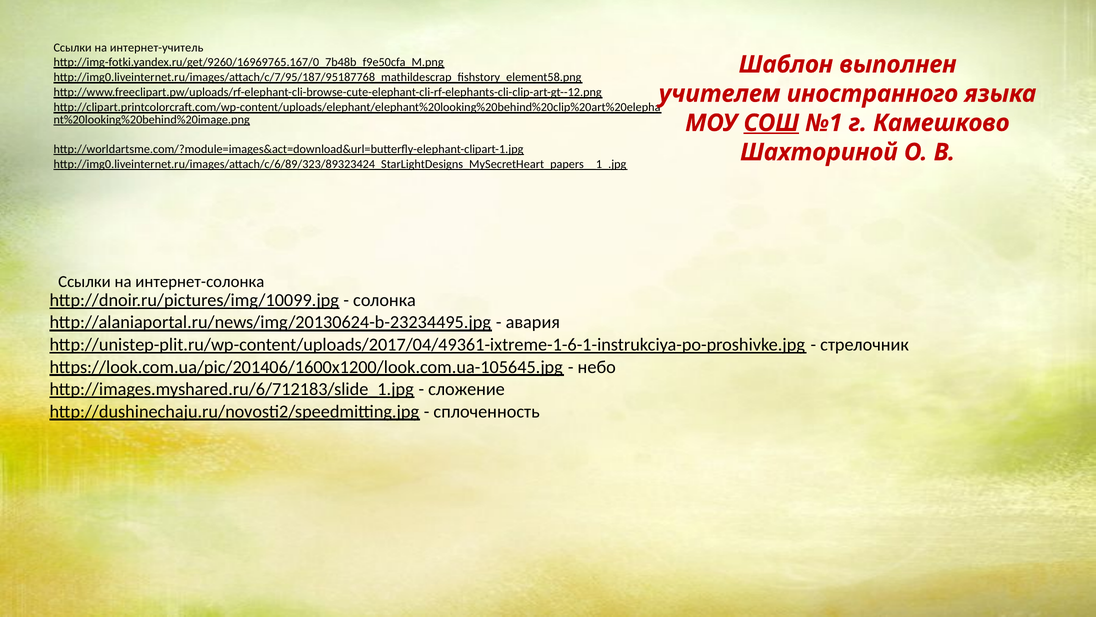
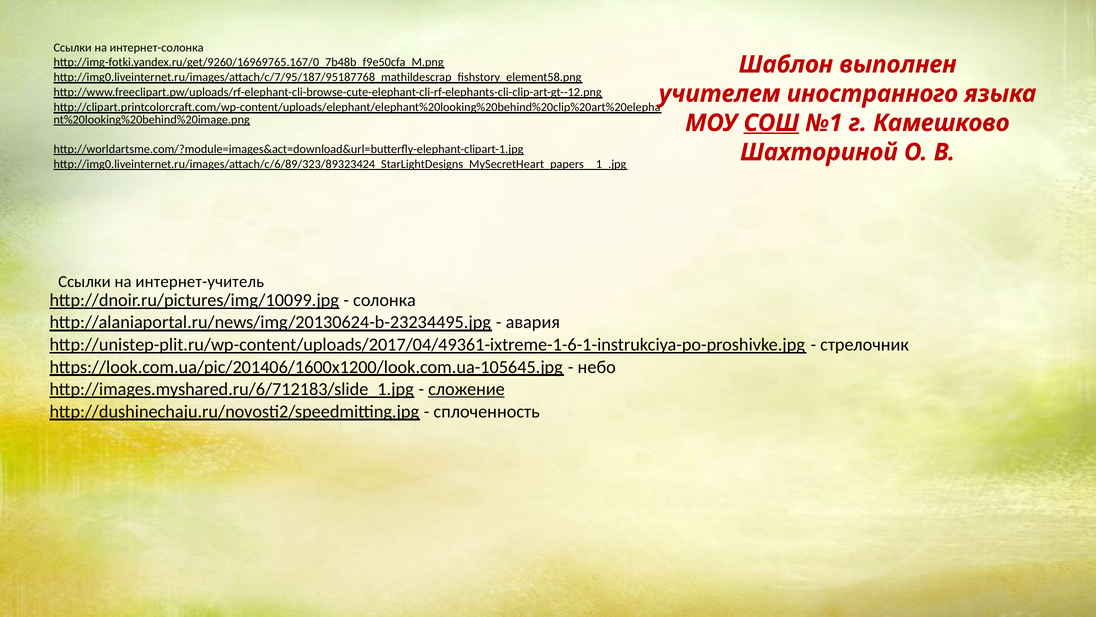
интернет-учитель: интернет-учитель -> интернет-солонка
интернет-солонка: интернет-солонка -> интернет-учитель
сложение underline: none -> present
